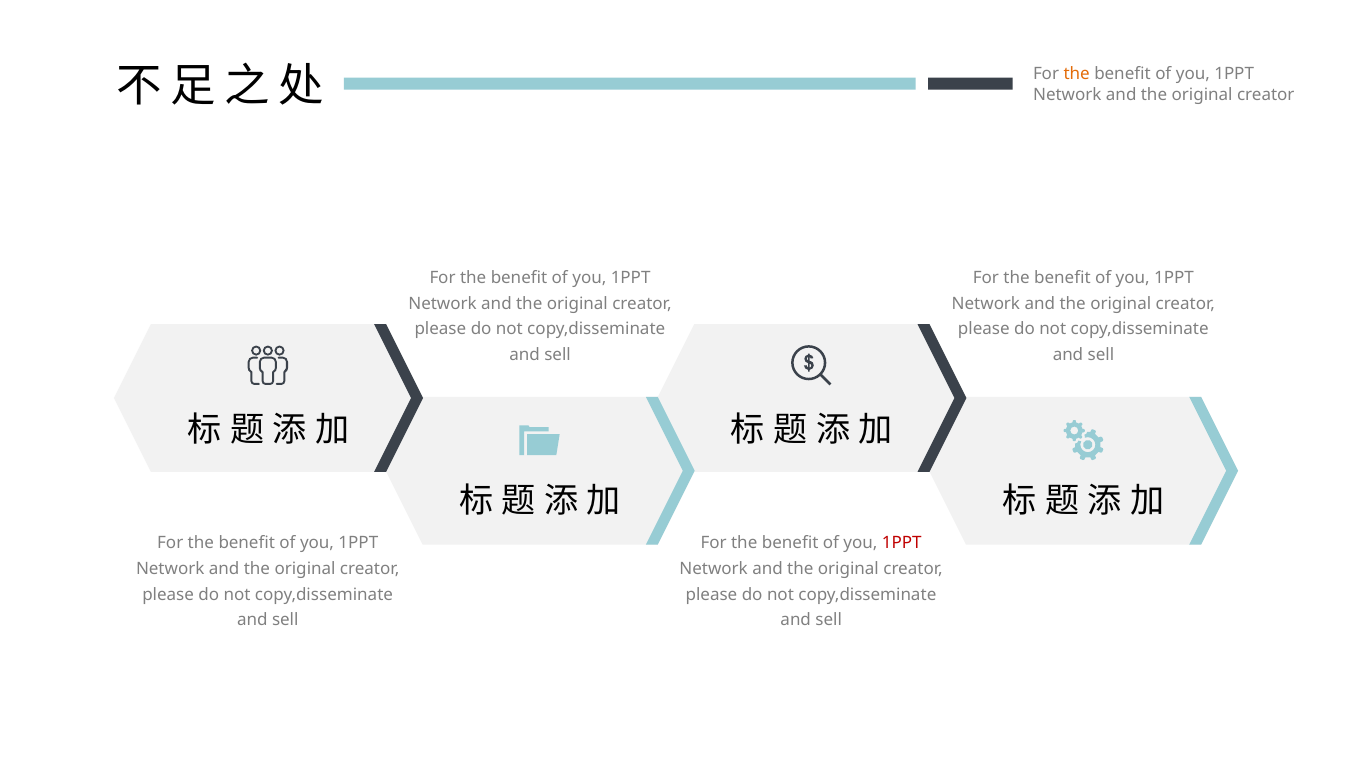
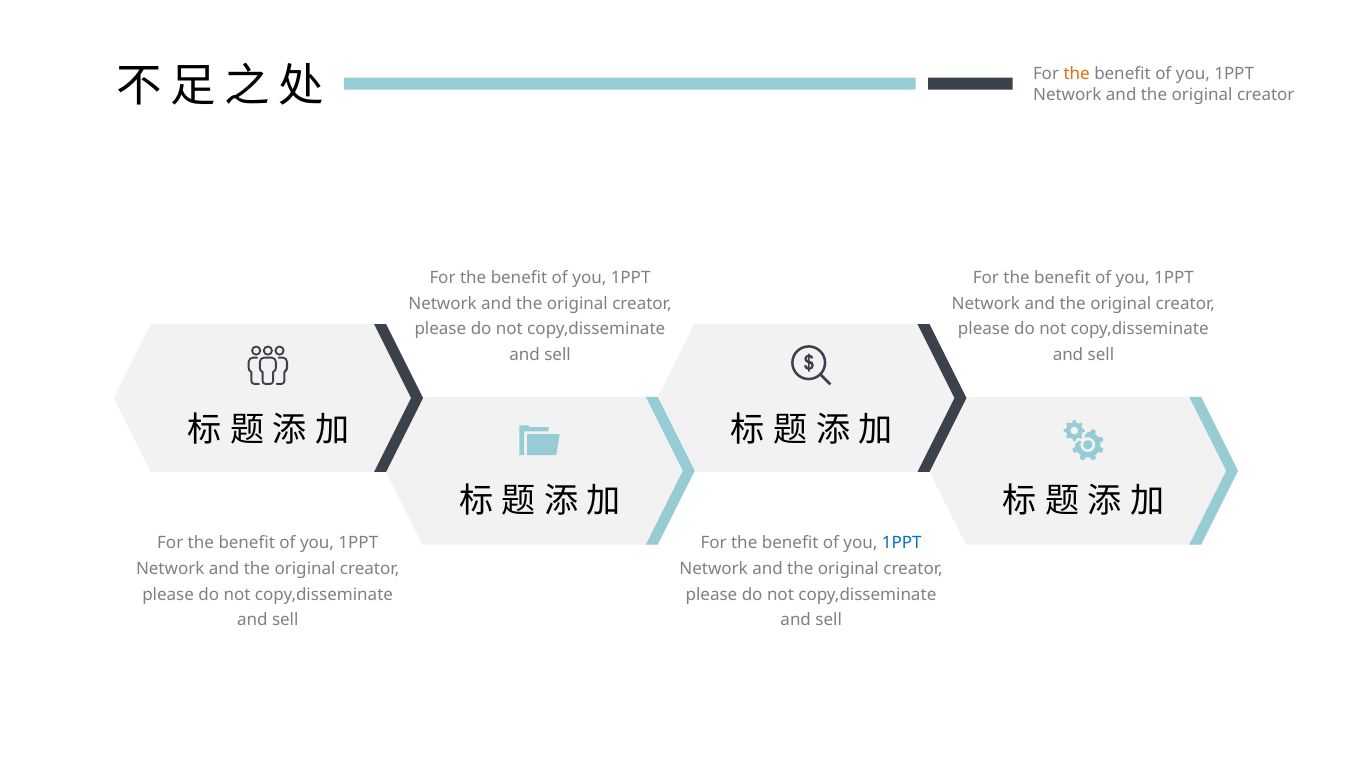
1PPT at (902, 544) colour: red -> blue
